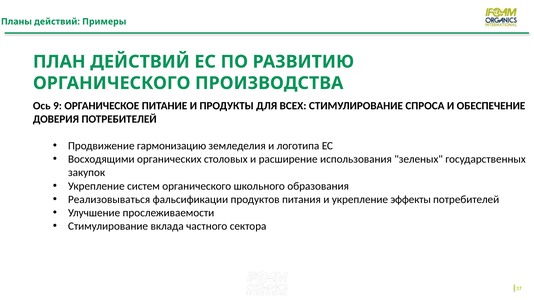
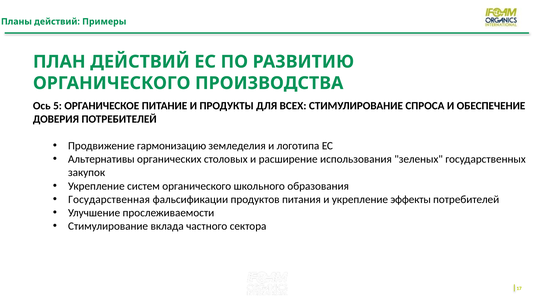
9: 9 -> 5
Восходящими: Восходящими -> Альтернативы
Реализовываться: Реализовываться -> Государственная
